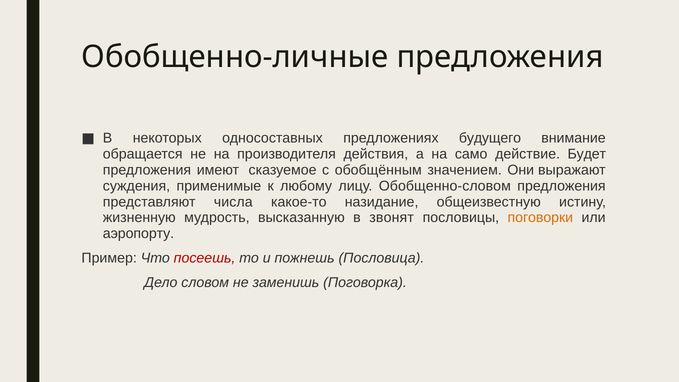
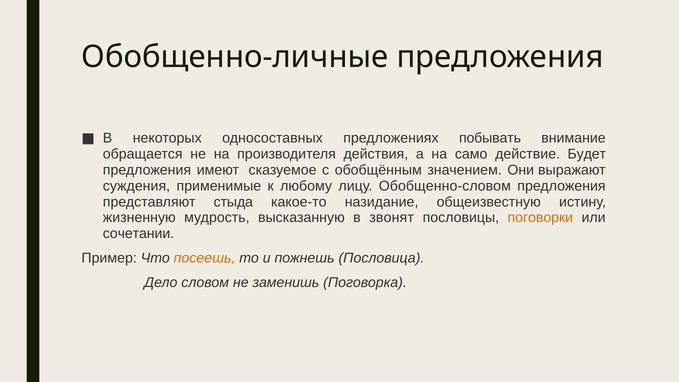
будущего: будущего -> побывать
числа: числа -> стыда
аэропорту: аэропорту -> сочетании
посеешь colour: red -> orange
